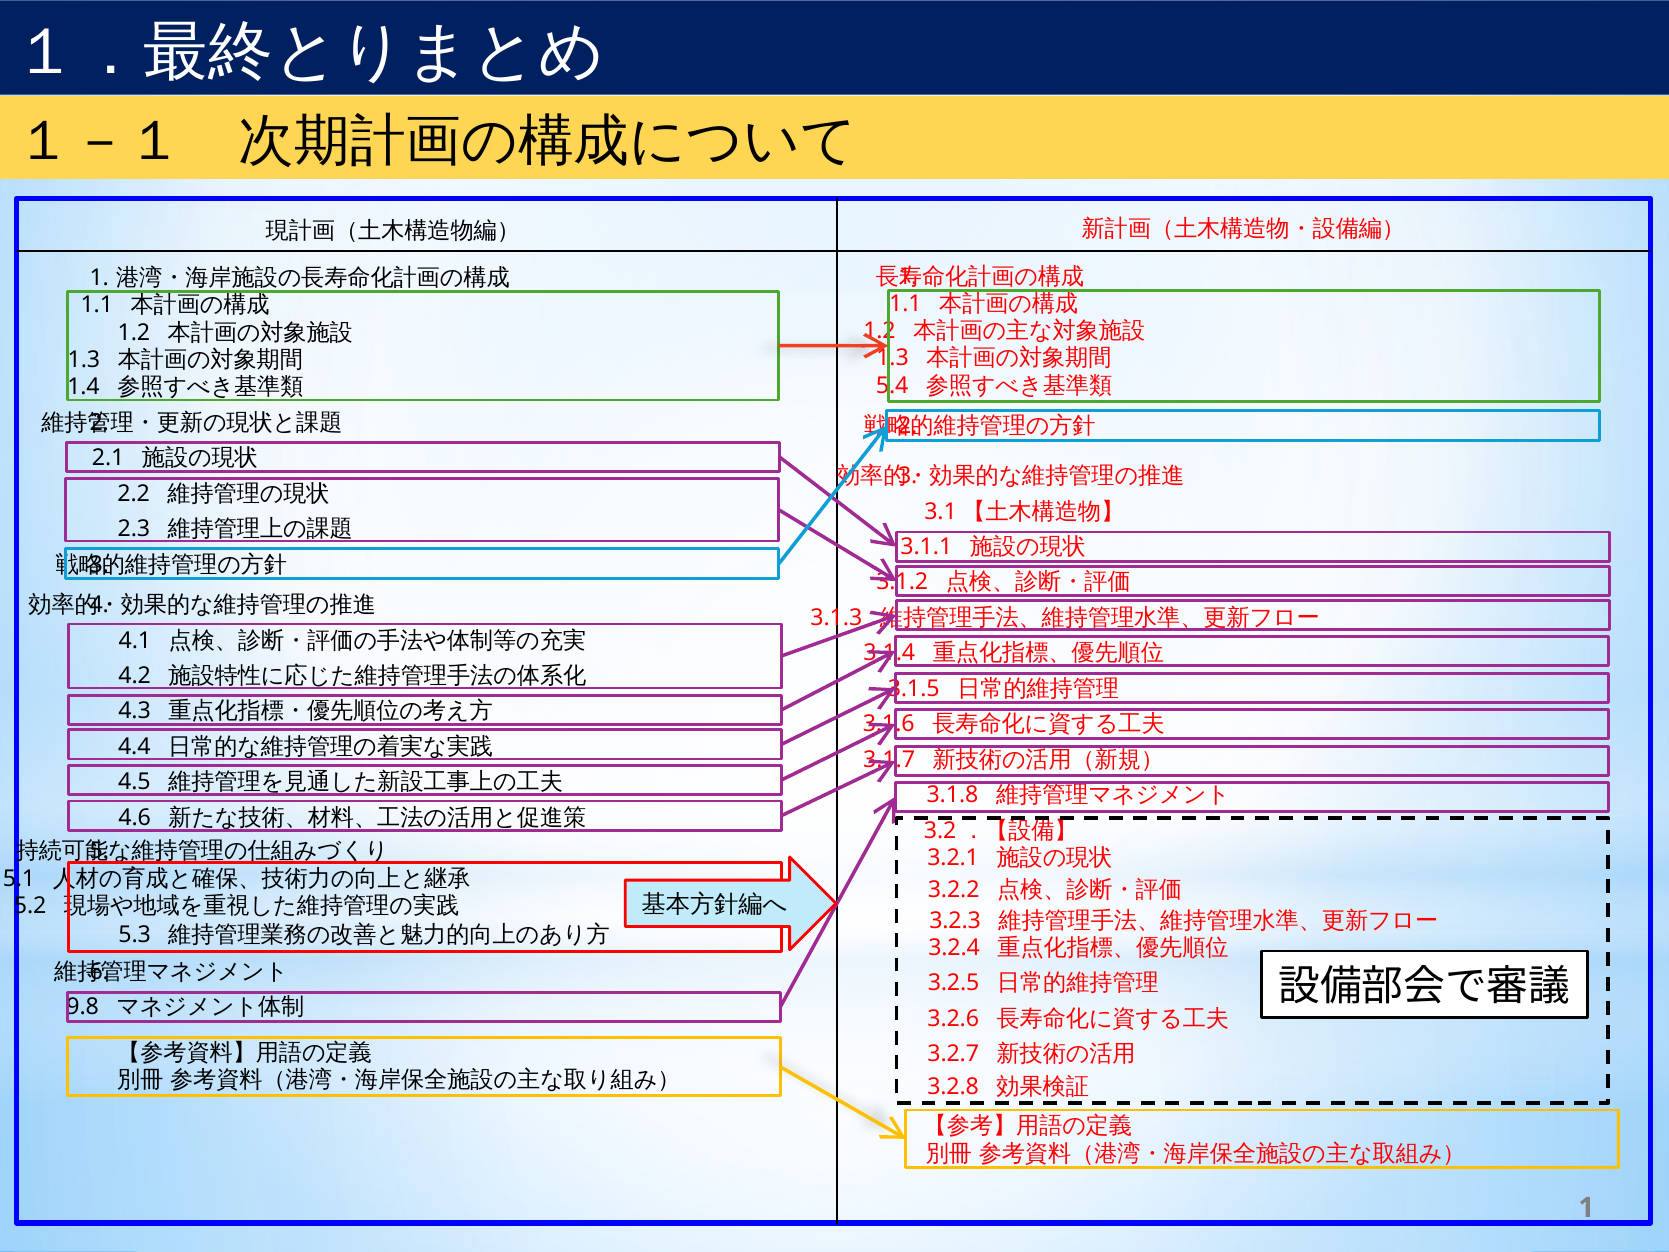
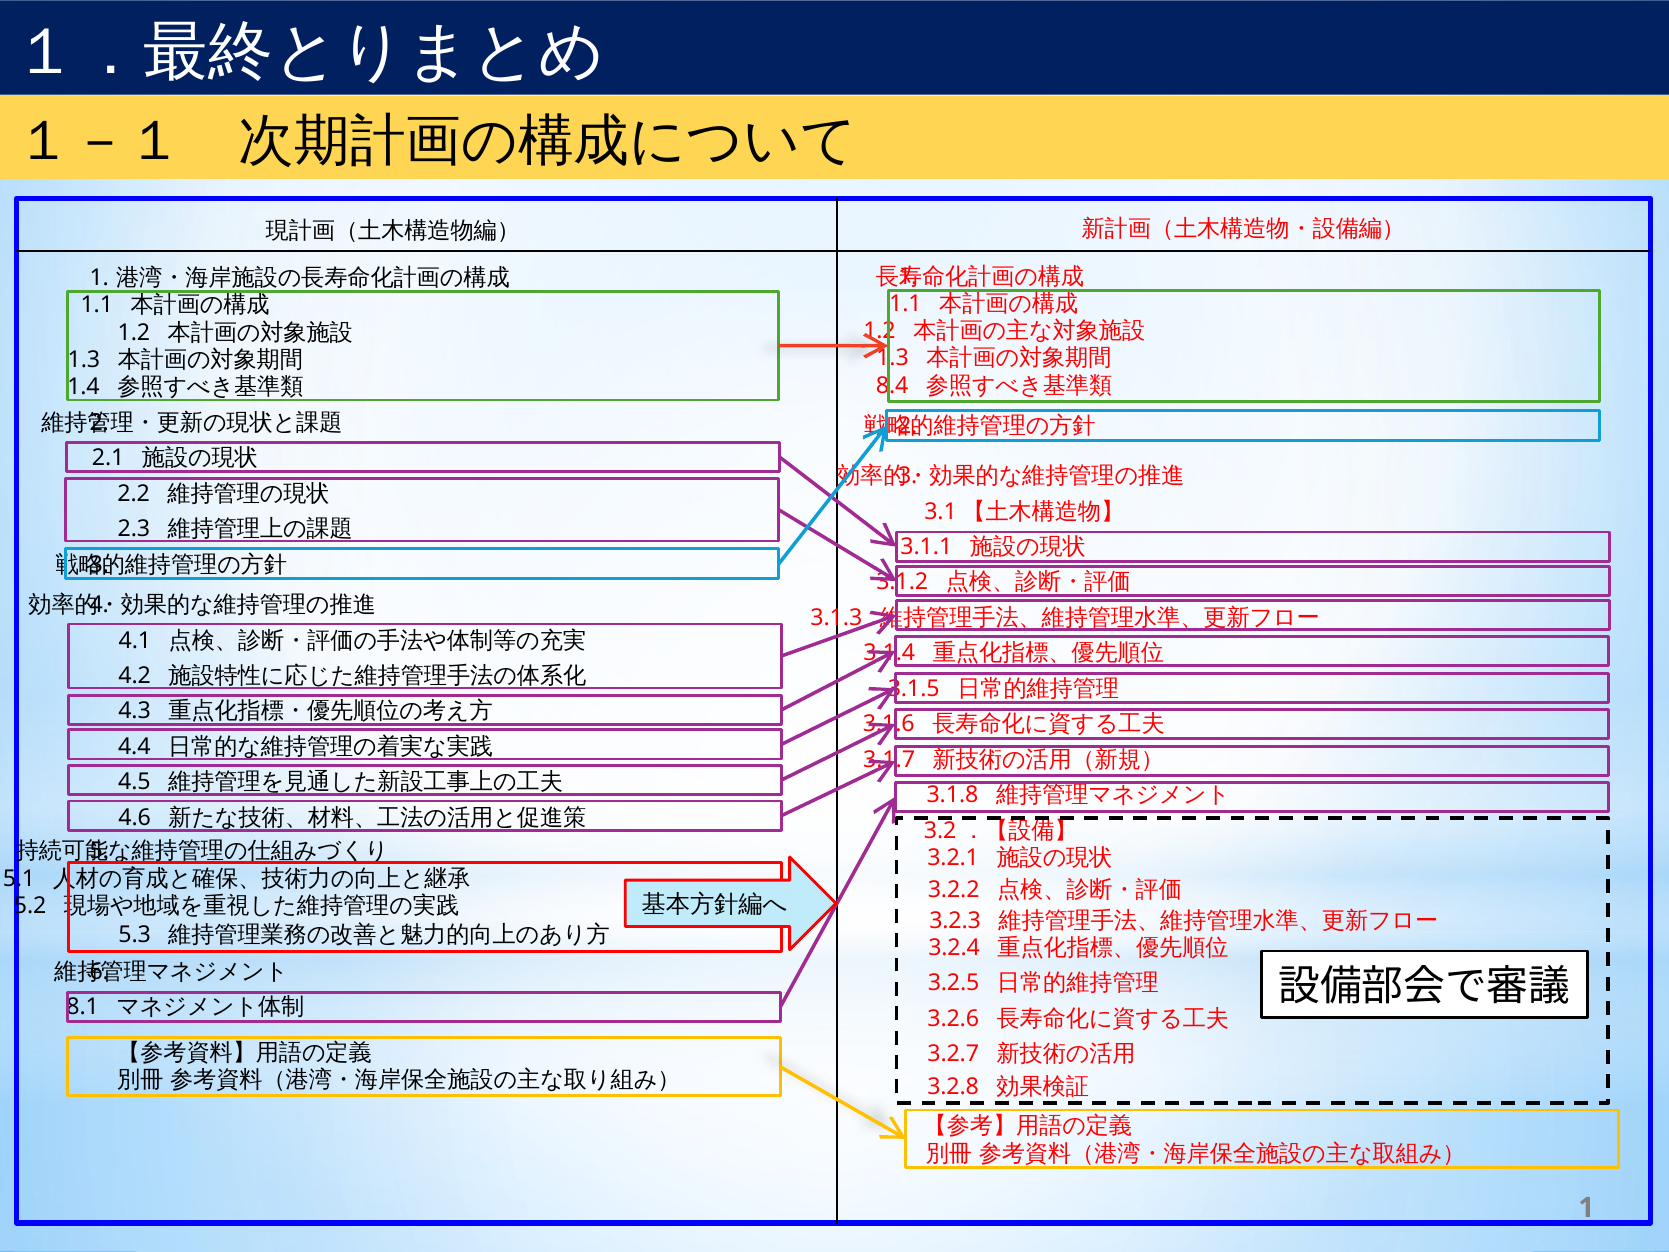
5.4: 5.4 -> 8.4
9.8: 9.8 -> 8.1
